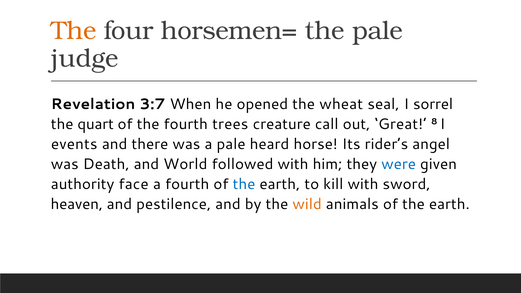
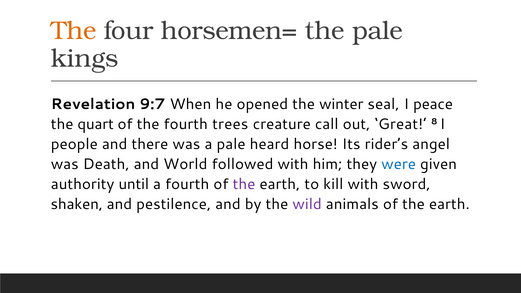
judge: judge -> kings
3:7: 3:7 -> 9:7
wheat: wheat -> winter
sorrel: sorrel -> peace
events: events -> people
face: face -> until
the at (244, 184) colour: blue -> purple
heaven: heaven -> shaken
wild colour: orange -> purple
